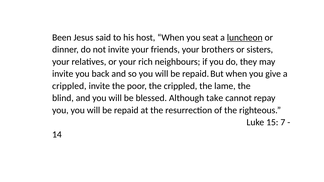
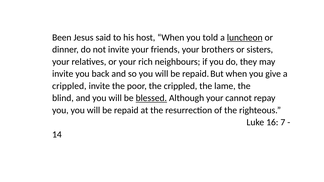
seat: seat -> told
blessed underline: none -> present
Although take: take -> your
15: 15 -> 16
